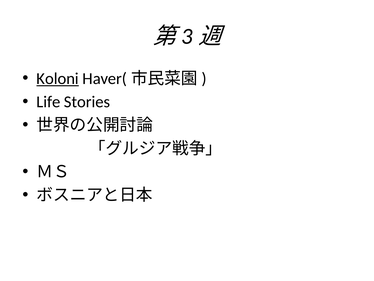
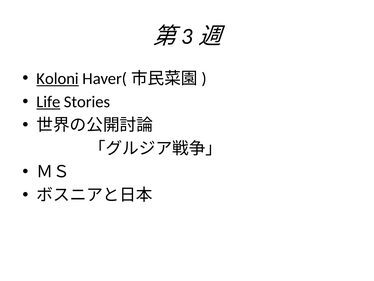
Life underline: none -> present
